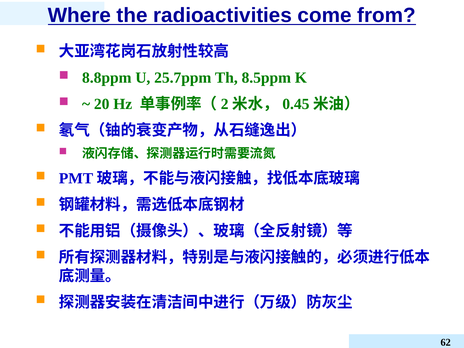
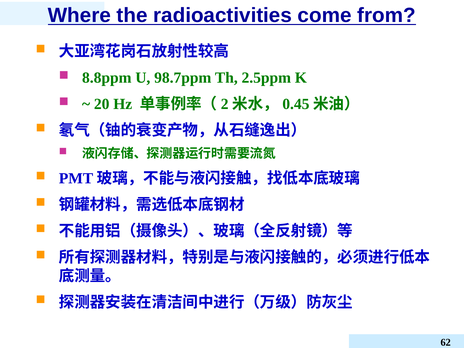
25.7ppm: 25.7ppm -> 98.7ppm
8.5ppm: 8.5ppm -> 2.5ppm
